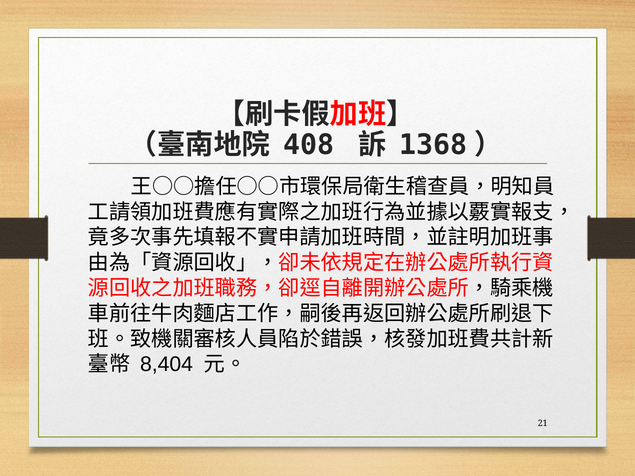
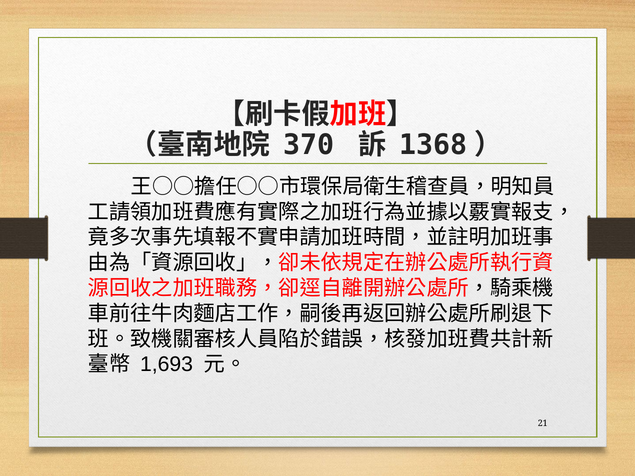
408: 408 -> 370
8,404: 8,404 -> 1,693
